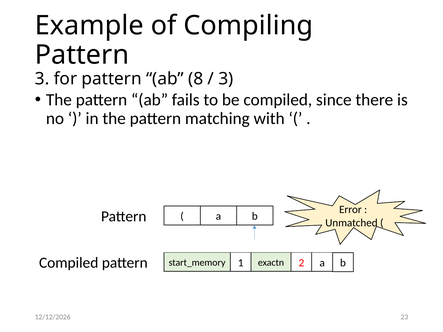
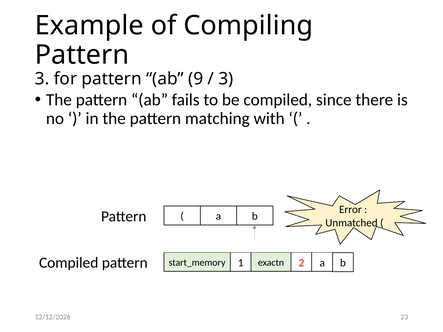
8: 8 -> 9
